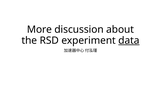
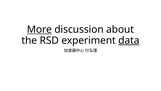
More underline: none -> present
